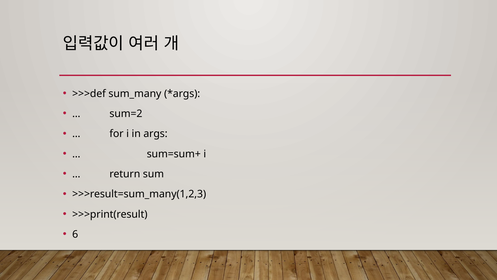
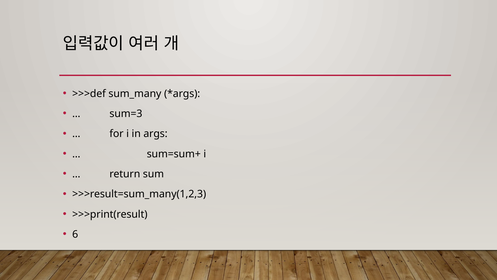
sum=2: sum=2 -> sum=3
